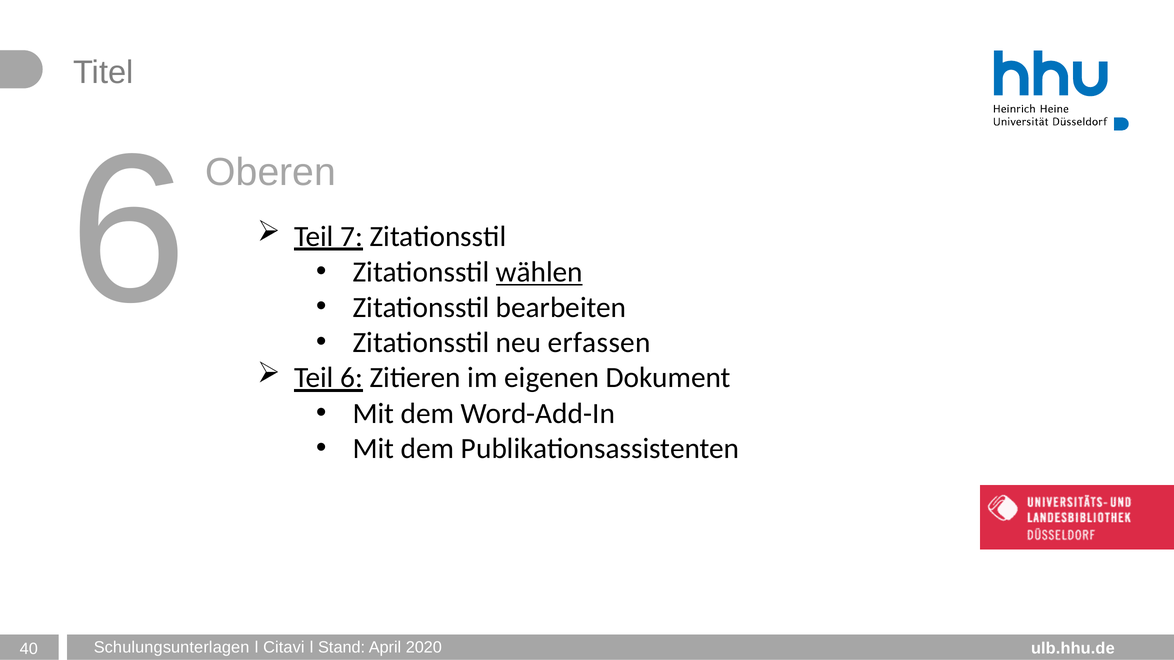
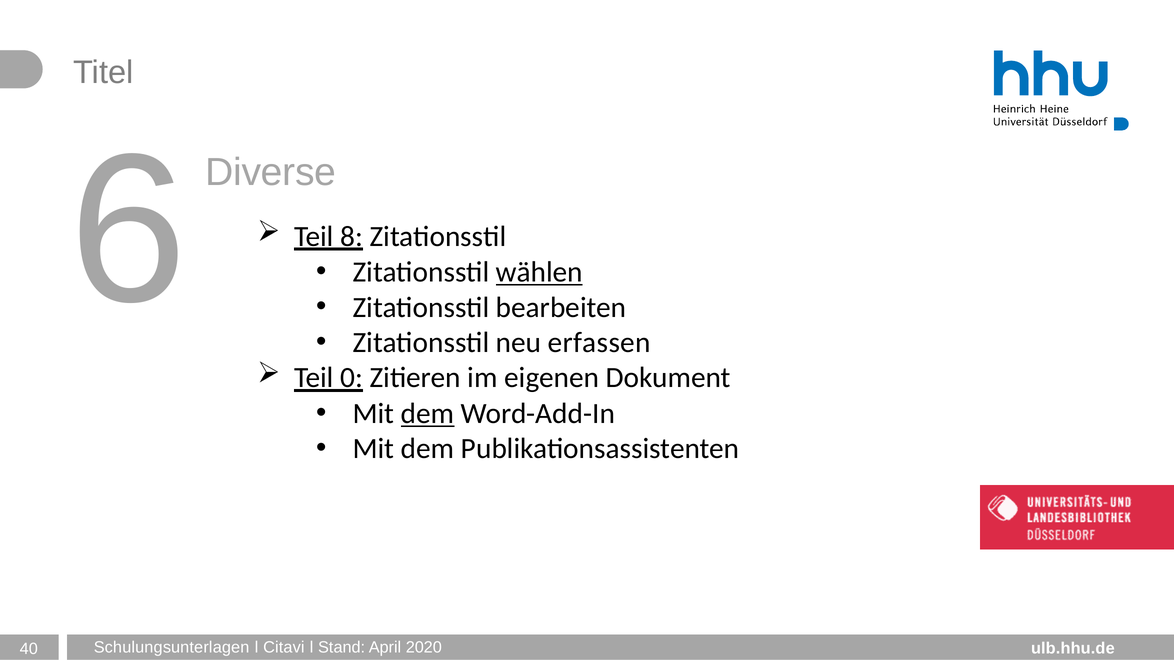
7: 7 -> 8
Oberen: Oberen -> Diverse
Teil 6: 6 -> 0
dem at (428, 414) underline: none -> present
